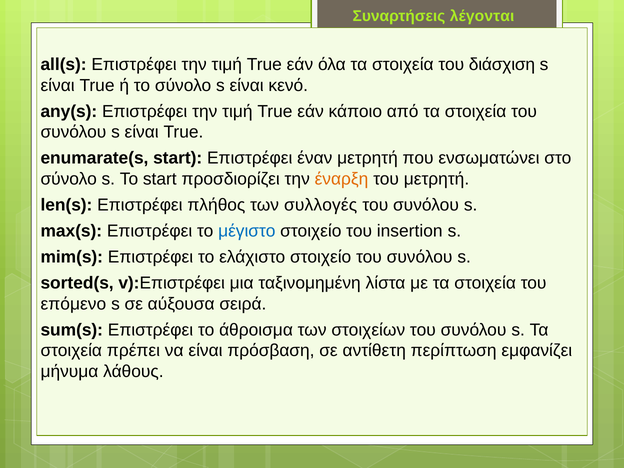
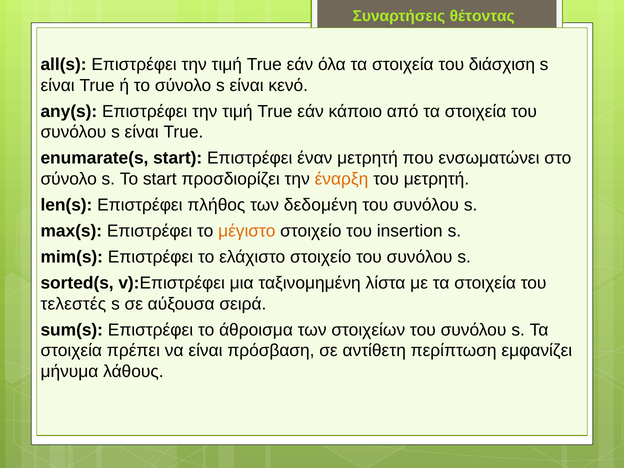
λέγονται: λέγονται -> θέτοντας
συλλογές: συλλογές -> δεδομένη
μέγιστο colour: blue -> orange
επόμενο: επόμενο -> τελεστές
